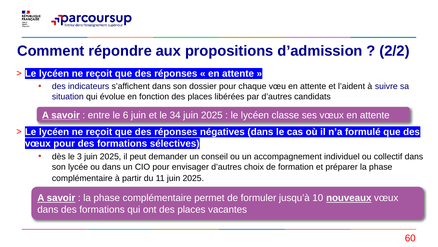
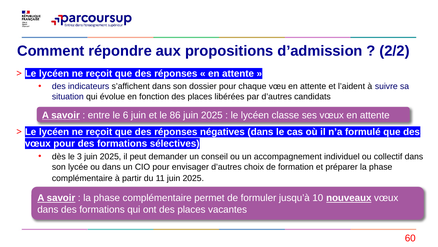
34: 34 -> 86
